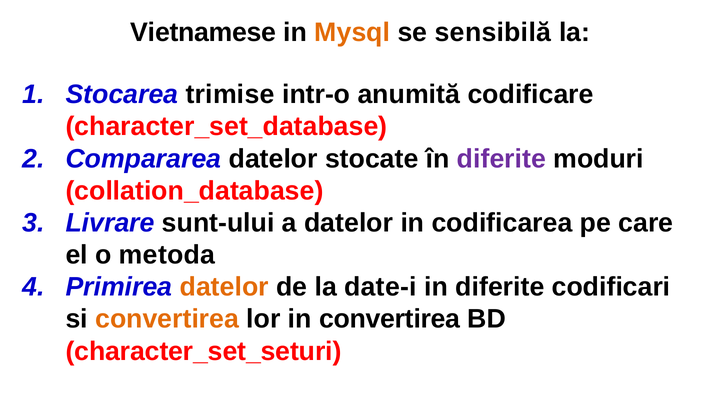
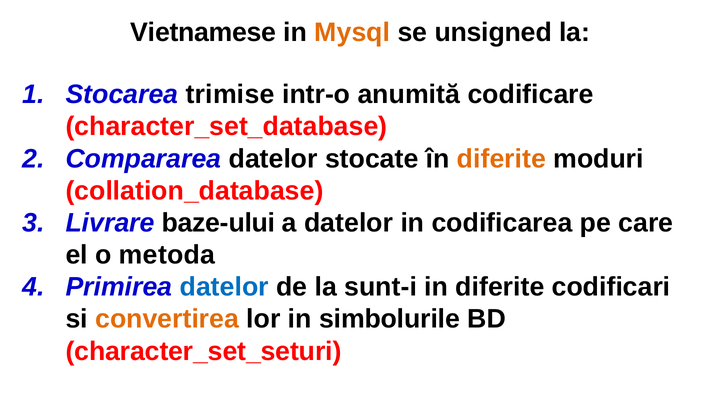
sensibilă: sensibilă -> unsigned
diferite at (501, 159) colour: purple -> orange
sunt-ului: sunt-ului -> baze-ului
datelor at (224, 287) colour: orange -> blue
date-i: date-i -> sunt-i
in convertirea: convertirea -> simbolurile
